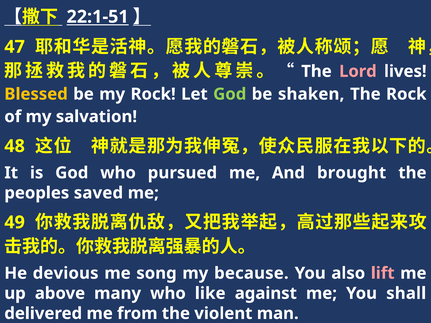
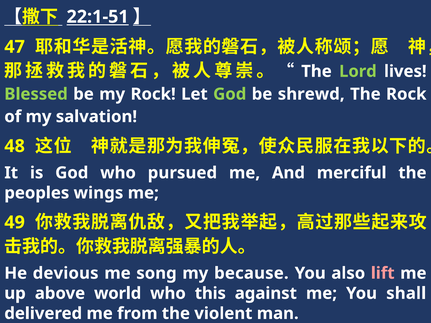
Lord colour: pink -> light green
Blessed colour: yellow -> light green
shaken: shaken -> shrewd
brought: brought -> merciful
saved: saved -> wings
many: many -> world
like: like -> this
